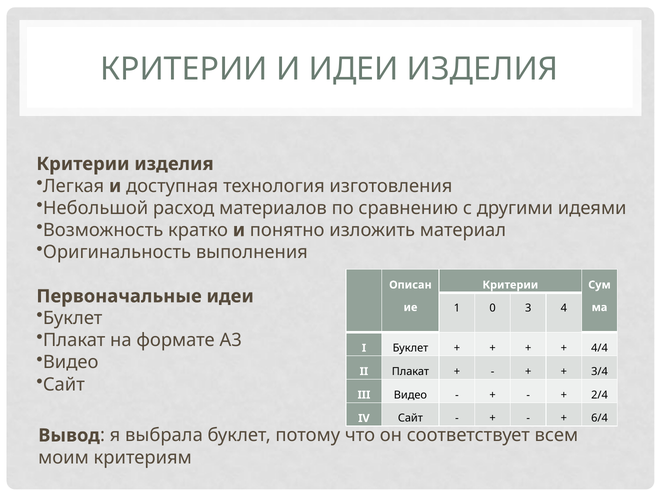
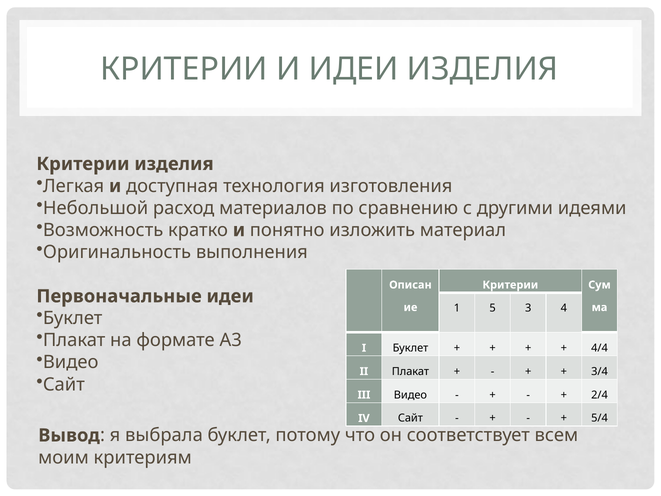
0: 0 -> 5
6/4: 6/4 -> 5/4
